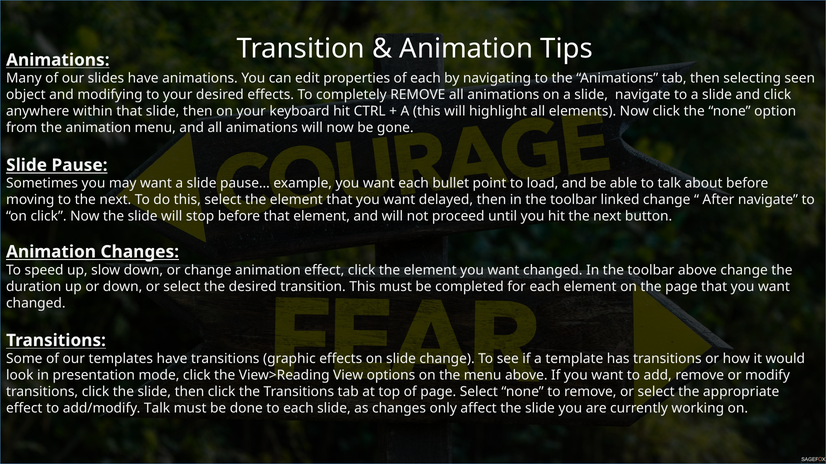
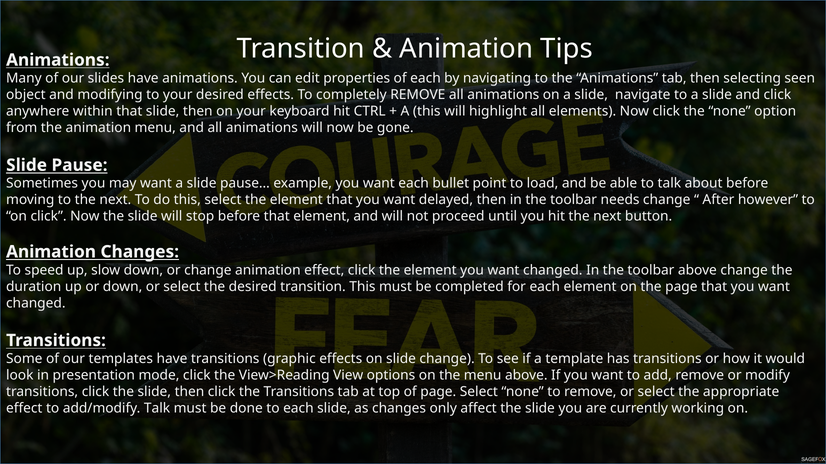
linked: linked -> needs
After navigate: navigate -> however
